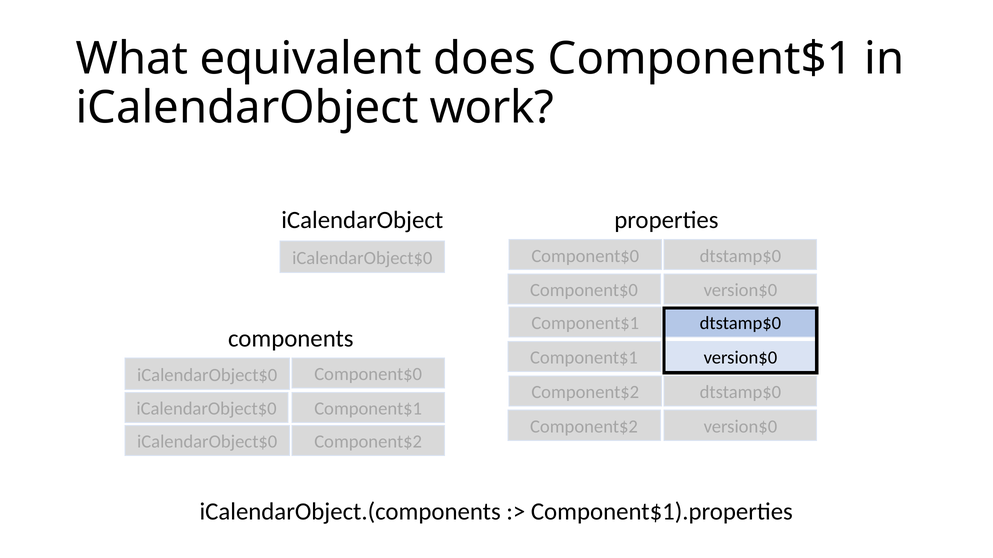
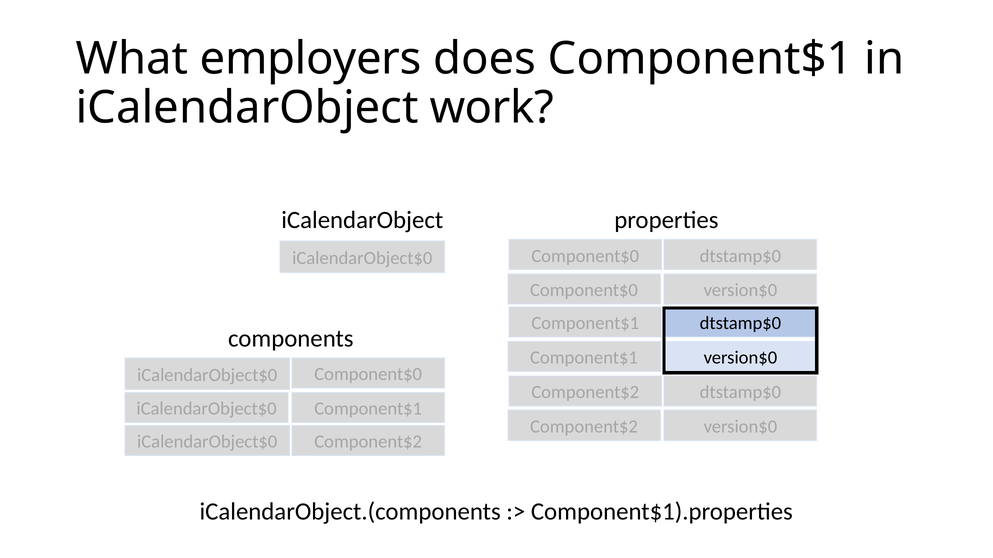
equivalent: equivalent -> employers
